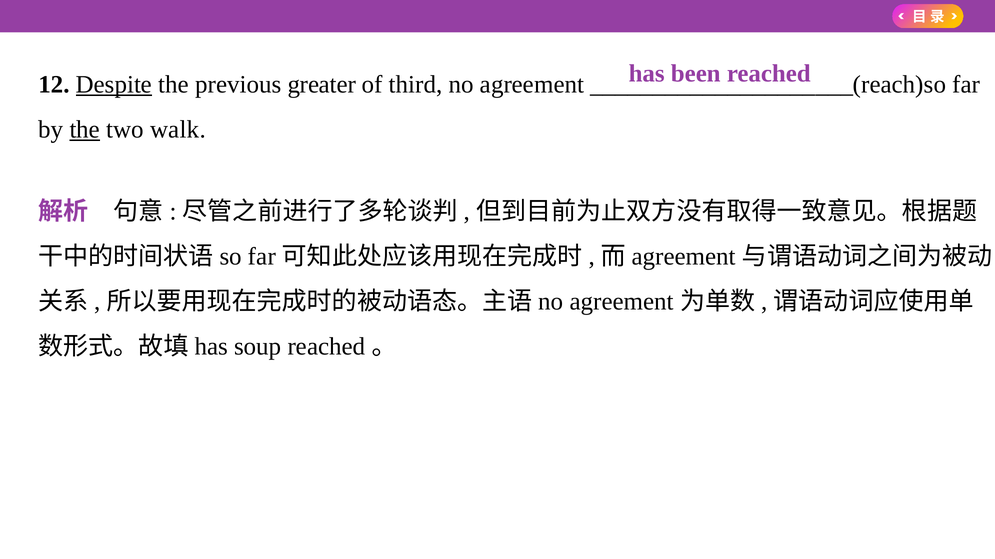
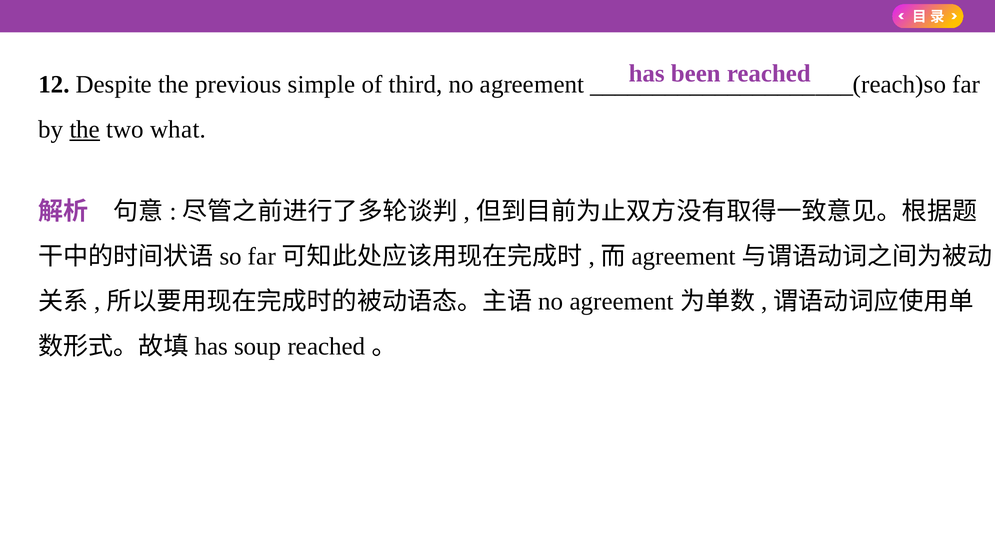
Despite underline: present -> none
greater: greater -> simple
walk: walk -> what
